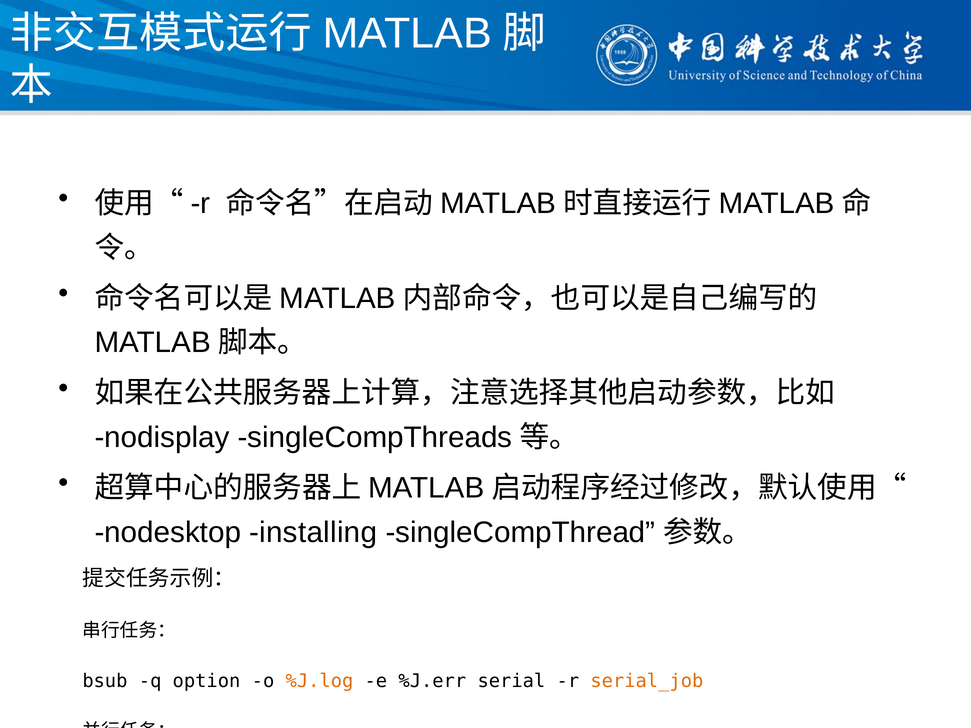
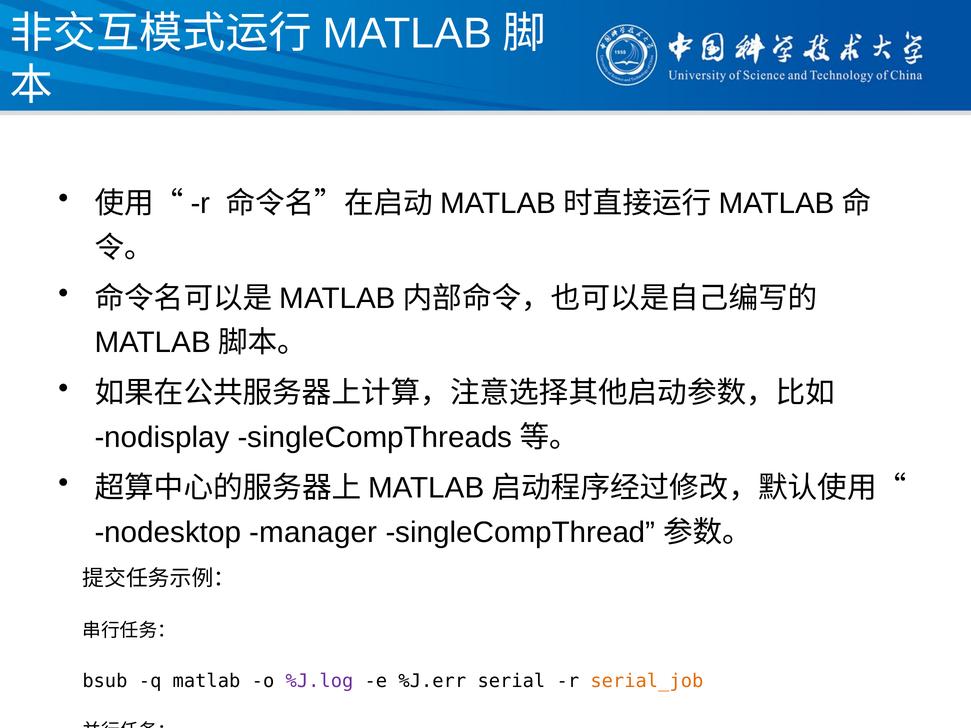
installing: installing -> manager
q option: option -> matlab
%J.log at (319, 681) colour: orange -> purple
